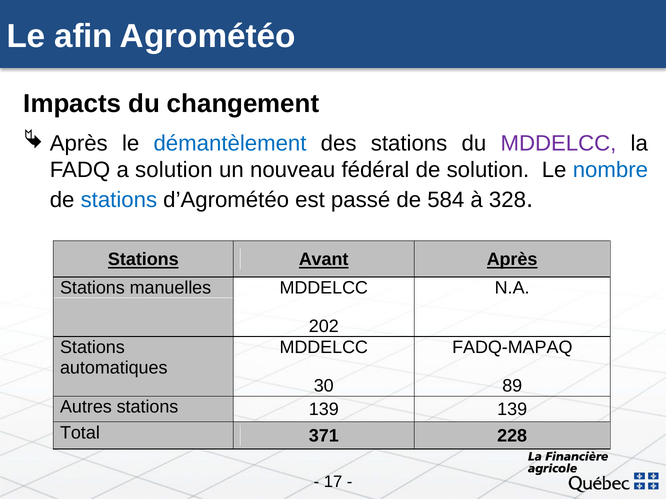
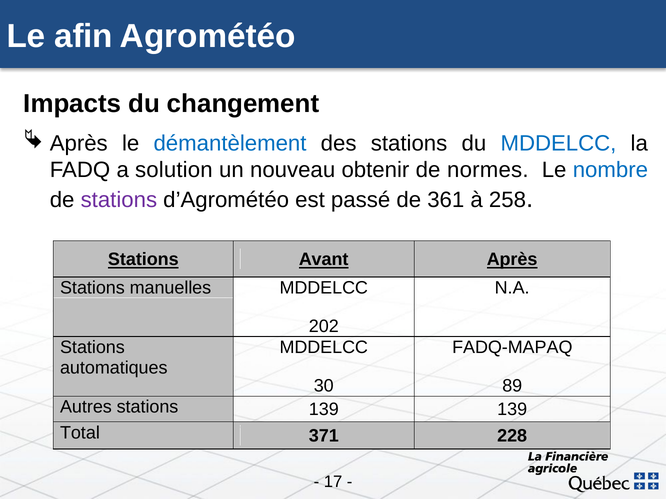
MDDELCC at (558, 143) colour: purple -> blue
fédéral: fédéral -> obtenir
de solution: solution -> normes
stations at (119, 200) colour: blue -> purple
584: 584 -> 361
328: 328 -> 258
